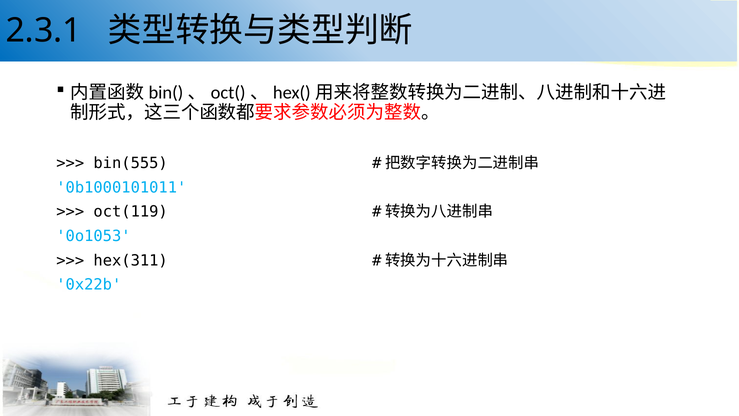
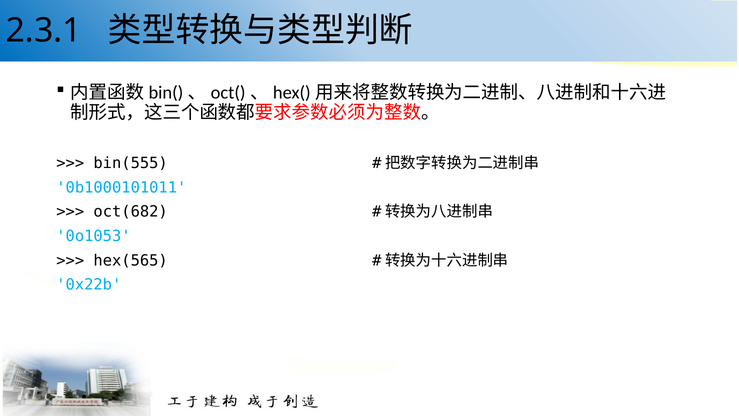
oct(119: oct(119 -> oct(682
hex(311: hex(311 -> hex(565
